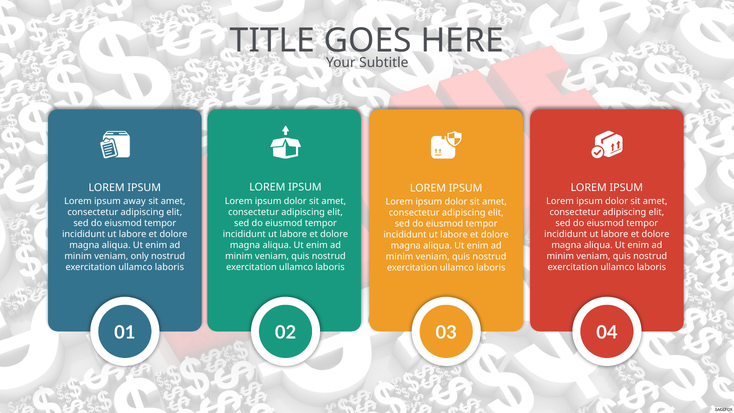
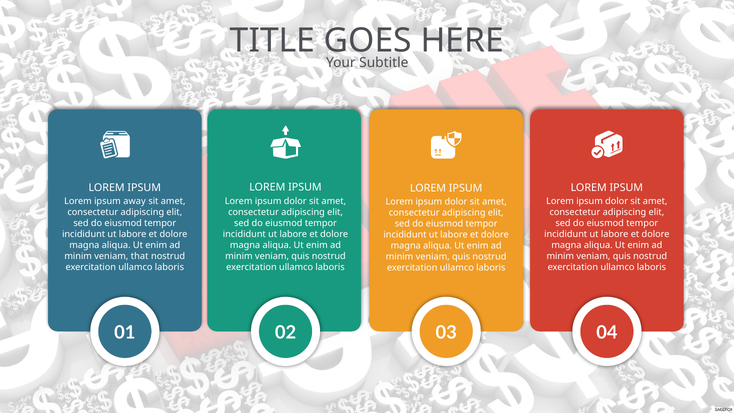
only: only -> that
